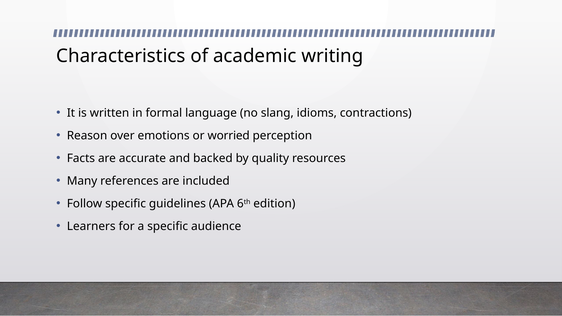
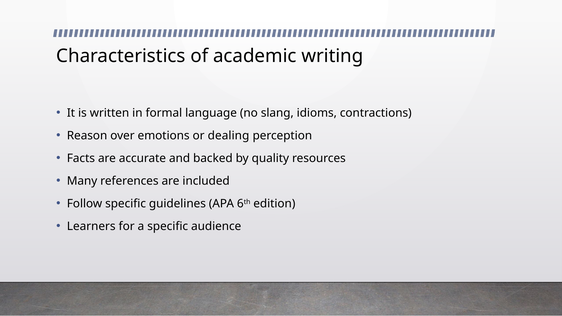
worried: worried -> dealing
